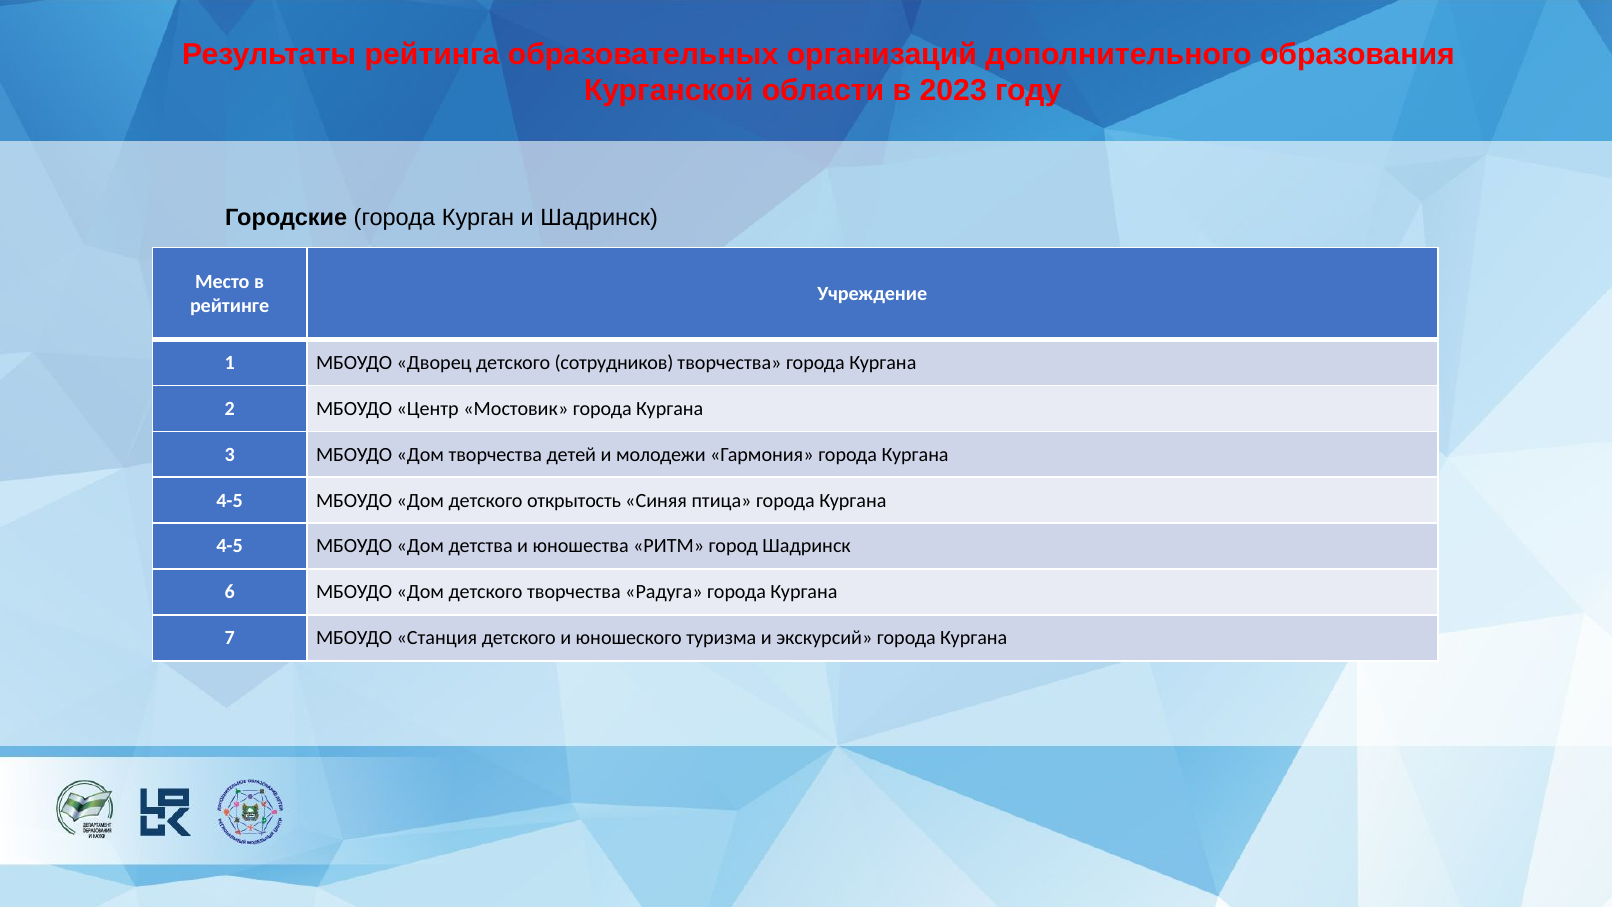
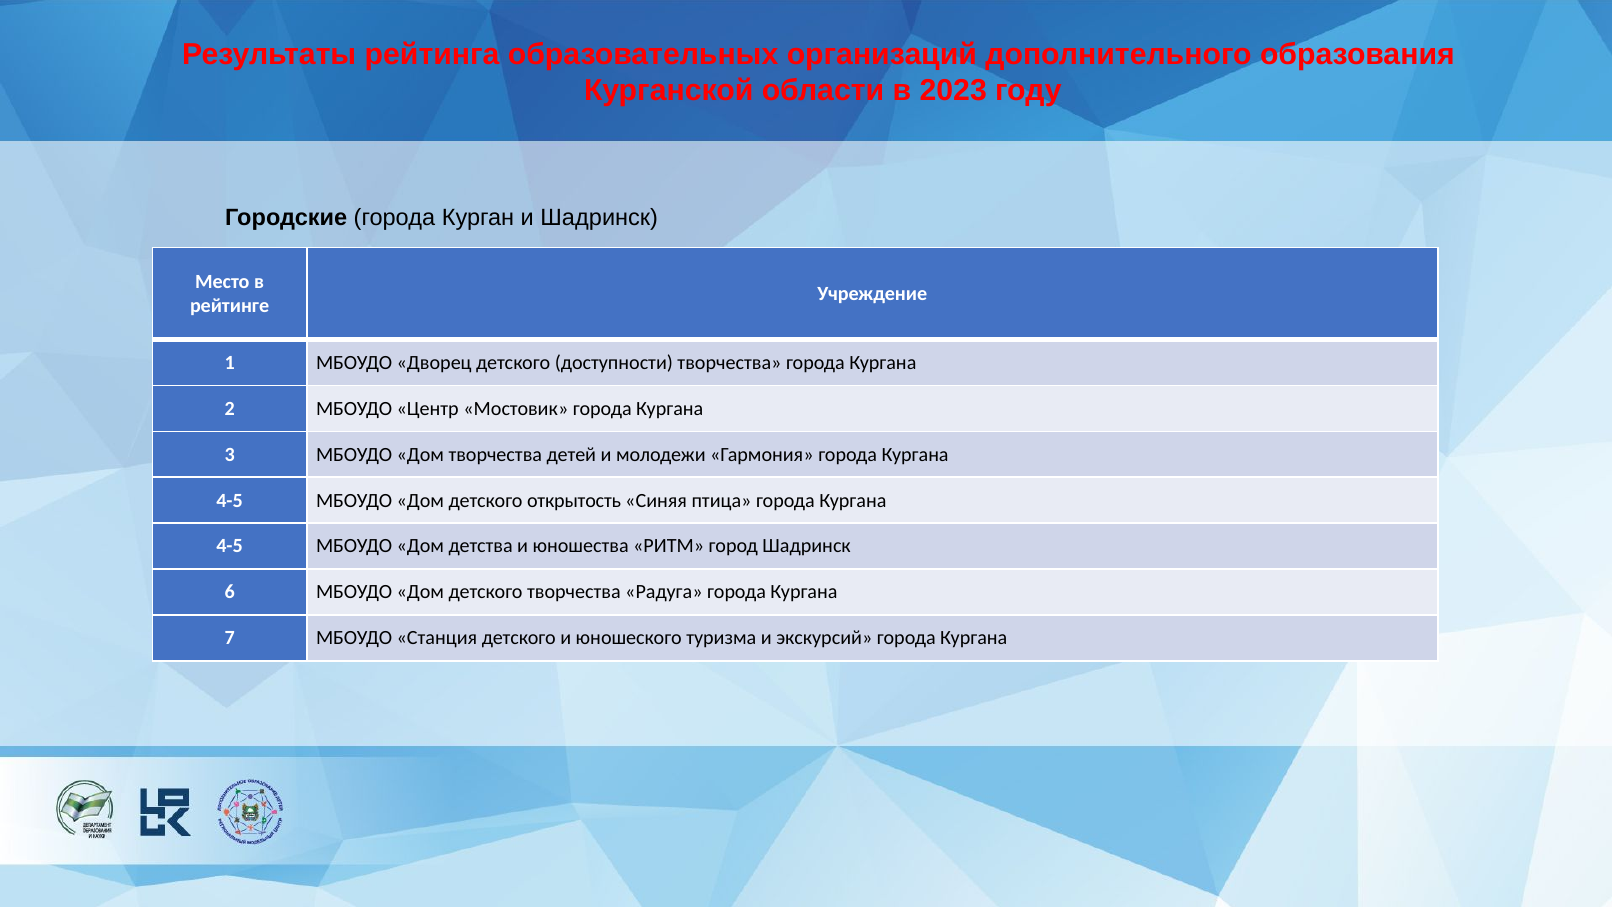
сотрудников: сотрудников -> доступности
